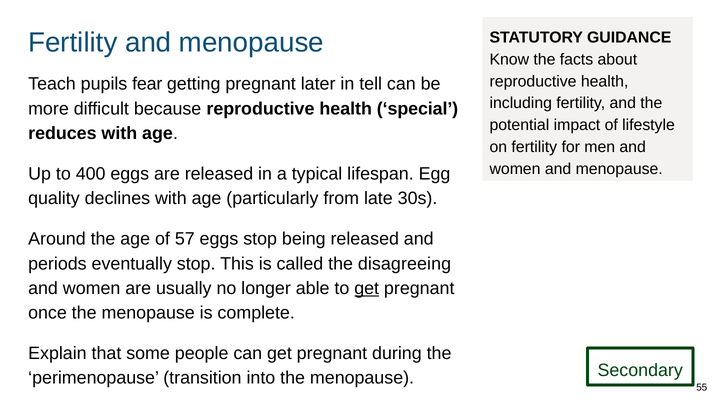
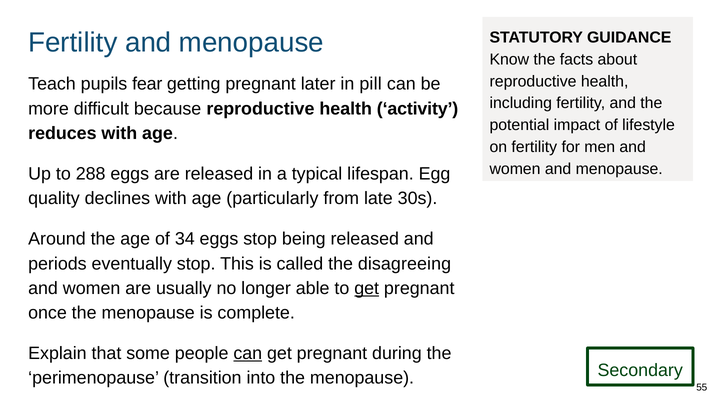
tell: tell -> pill
special: special -> activity
400: 400 -> 288
57: 57 -> 34
can at (248, 353) underline: none -> present
